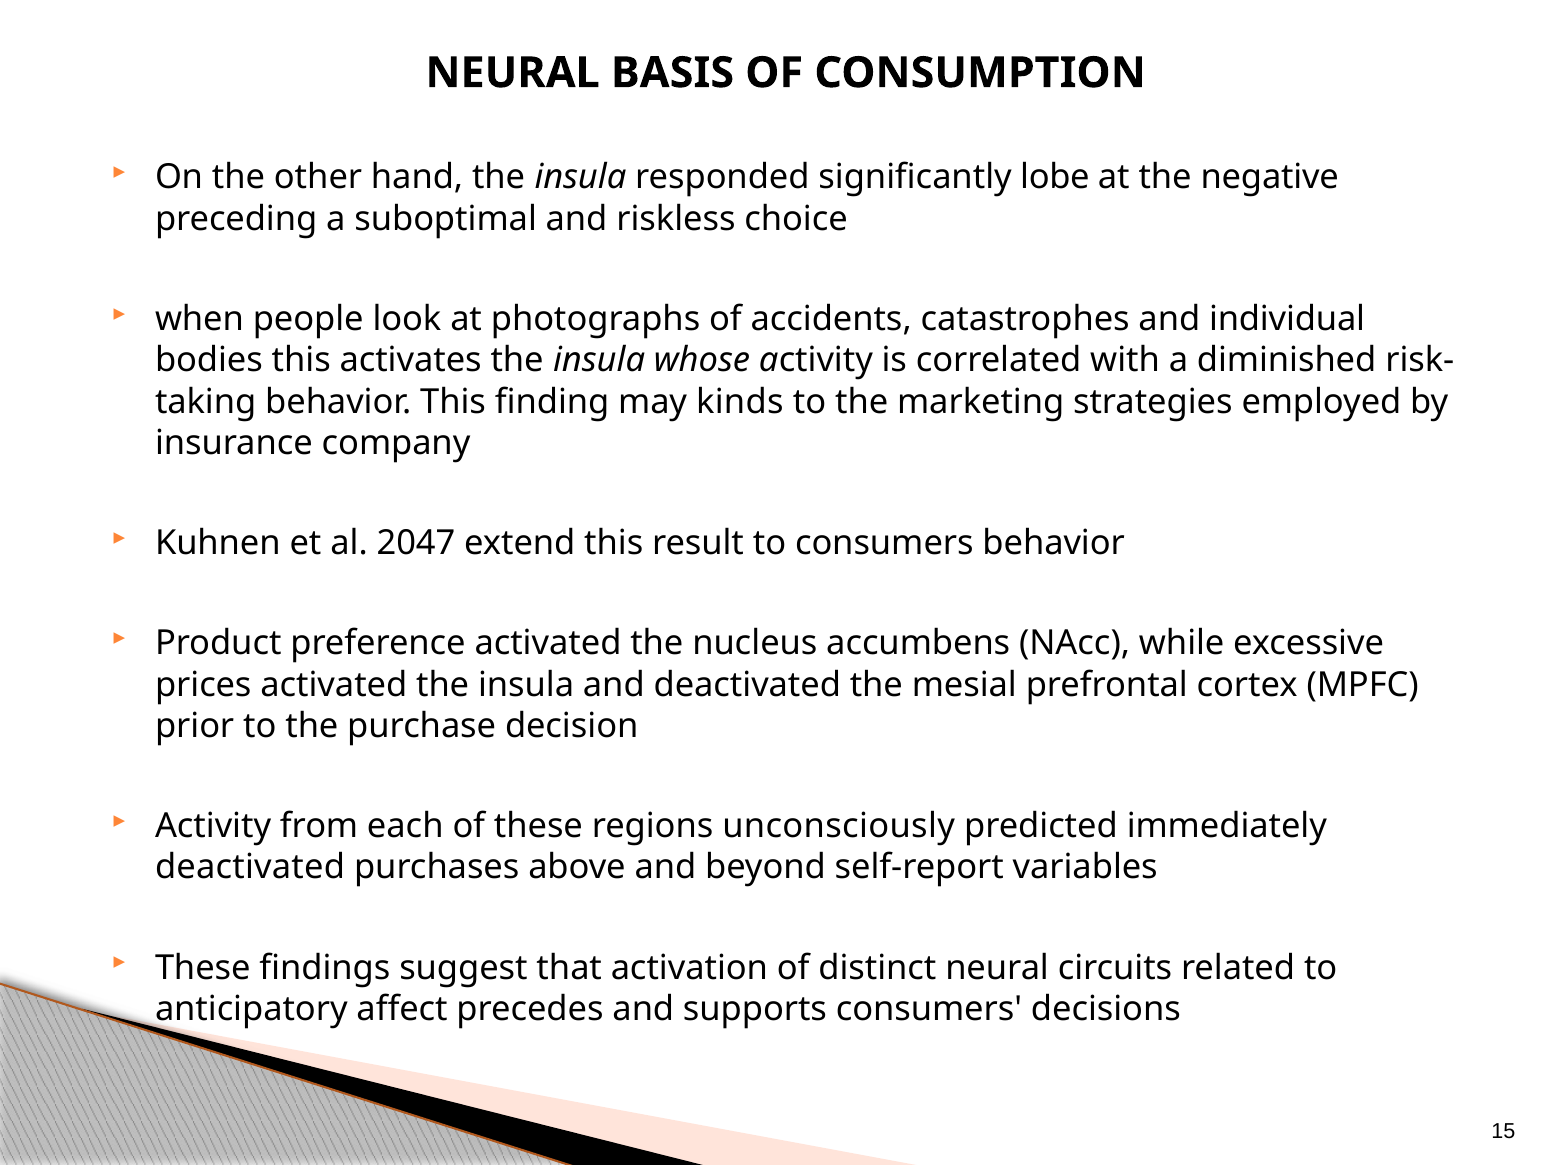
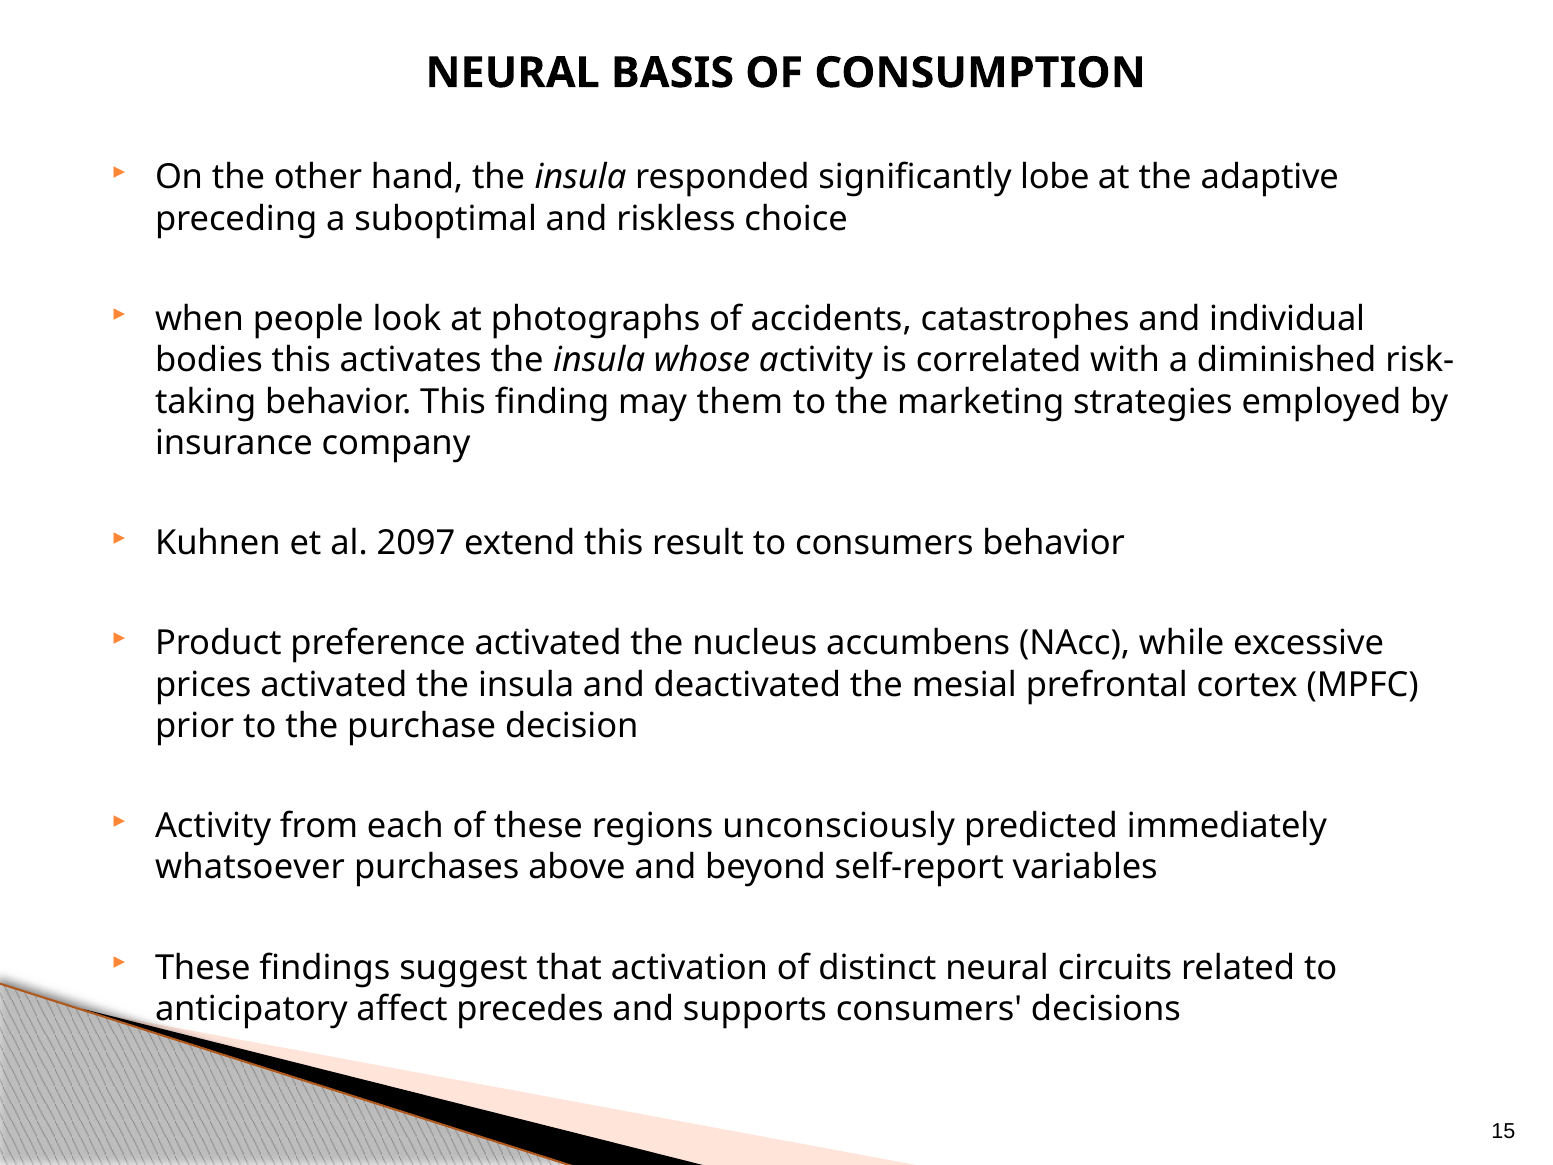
negative: negative -> adaptive
kinds: kinds -> them
2047: 2047 -> 2097
deactivated at (250, 867): deactivated -> whatsoever
